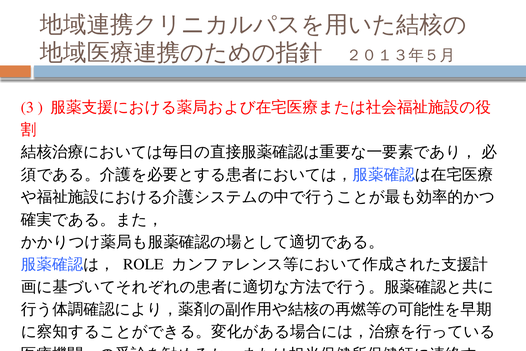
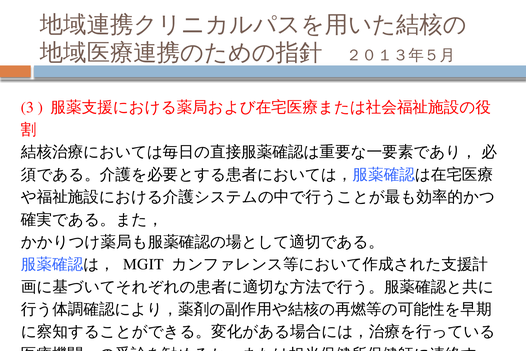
ROLE: ROLE -> MGIT
